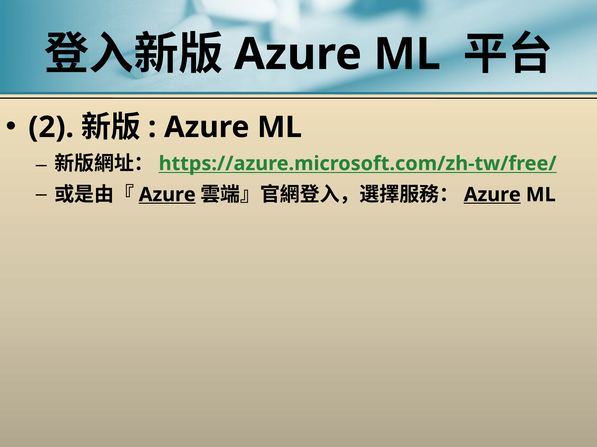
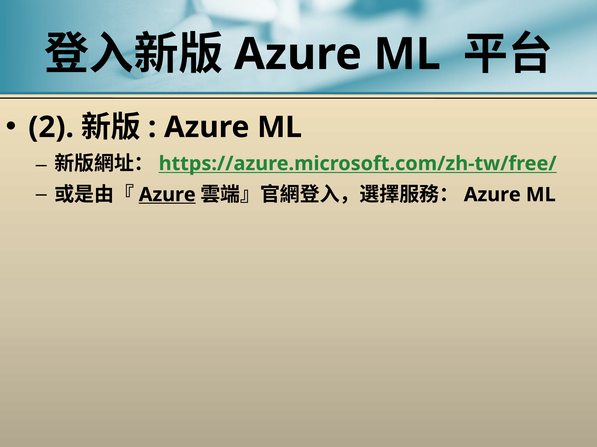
Azure at (492, 195) underline: present -> none
